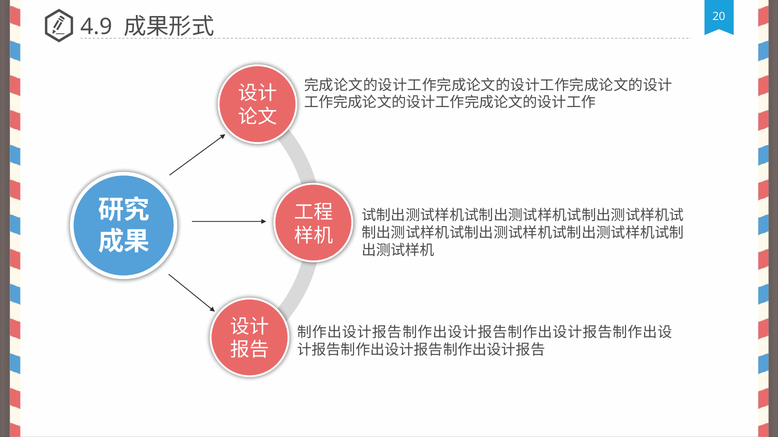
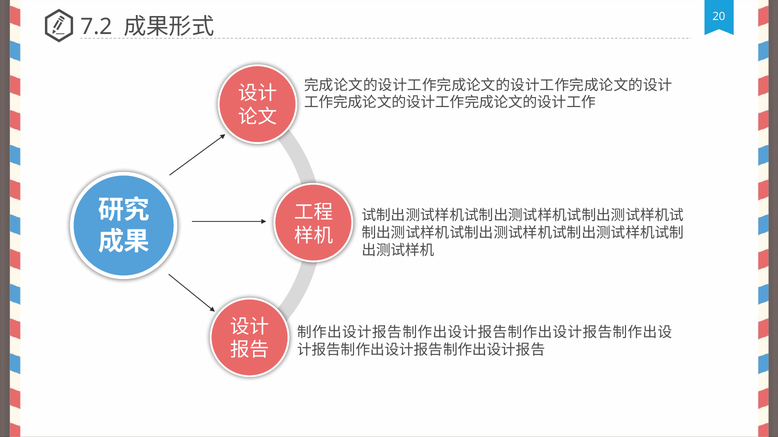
4.9: 4.9 -> 7.2
